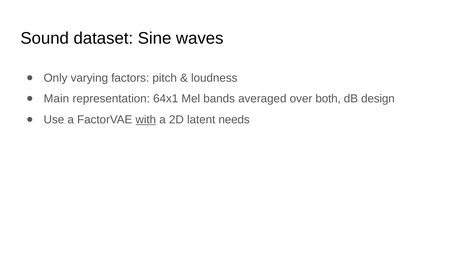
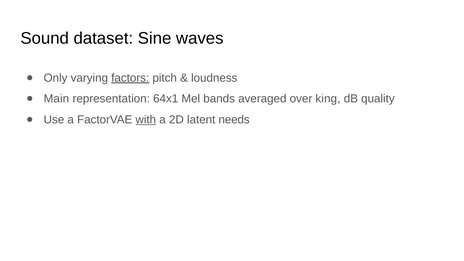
factors underline: none -> present
both: both -> king
design: design -> quality
